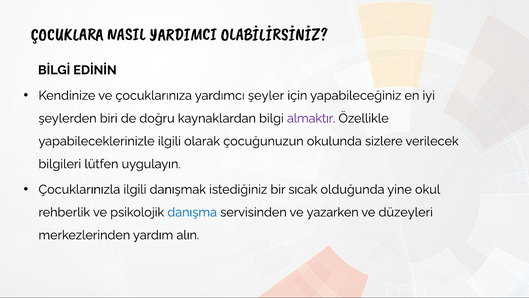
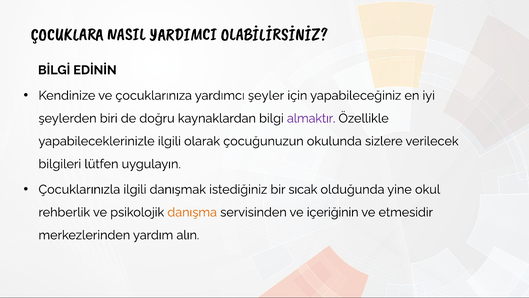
danışma colour: blue -> orange
yazarken: yazarken -> içeriğinin
düzeyleri: düzeyleri -> etmesidir
